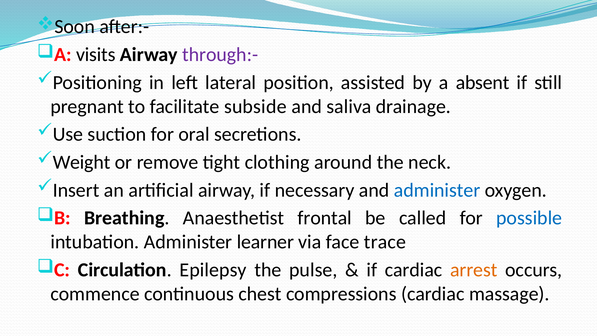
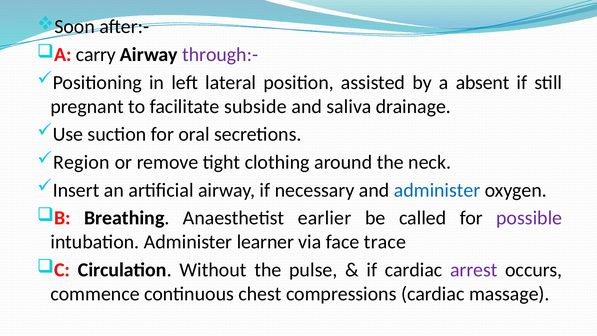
visits: visits -> carry
Weight: Weight -> Region
frontal: frontal -> earlier
possible colour: blue -> purple
Epilepsy: Epilepsy -> Without
arrest colour: orange -> purple
